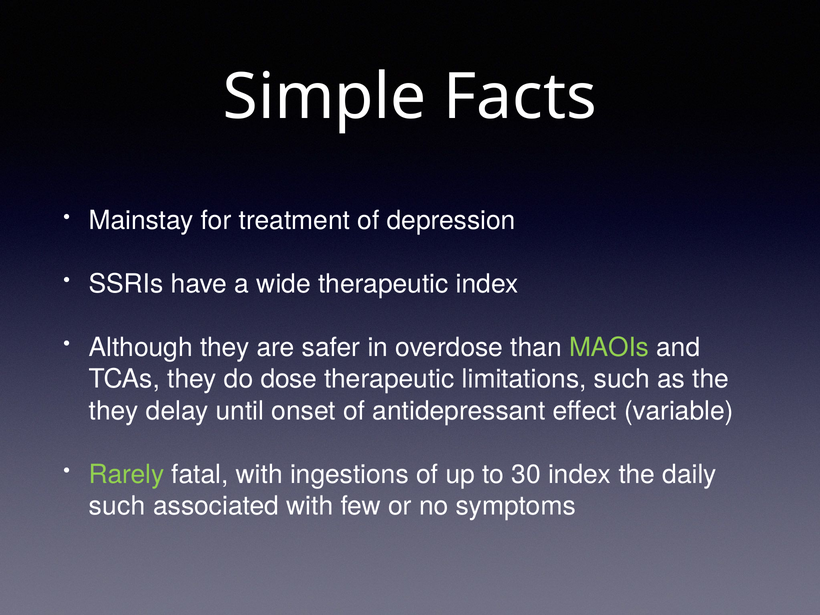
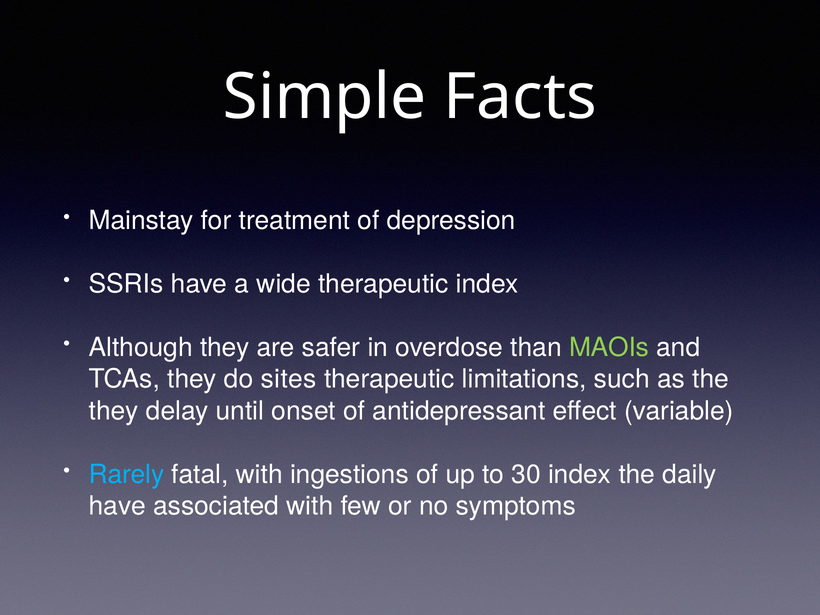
dose: dose -> sites
Rarely colour: light green -> light blue
such at (117, 506): such -> have
